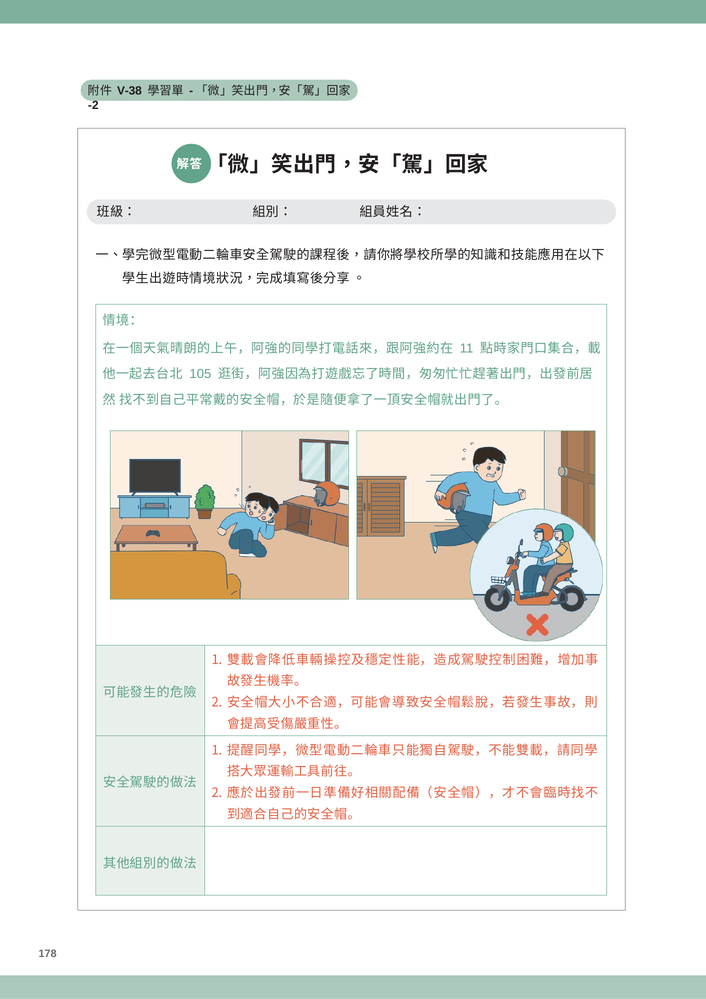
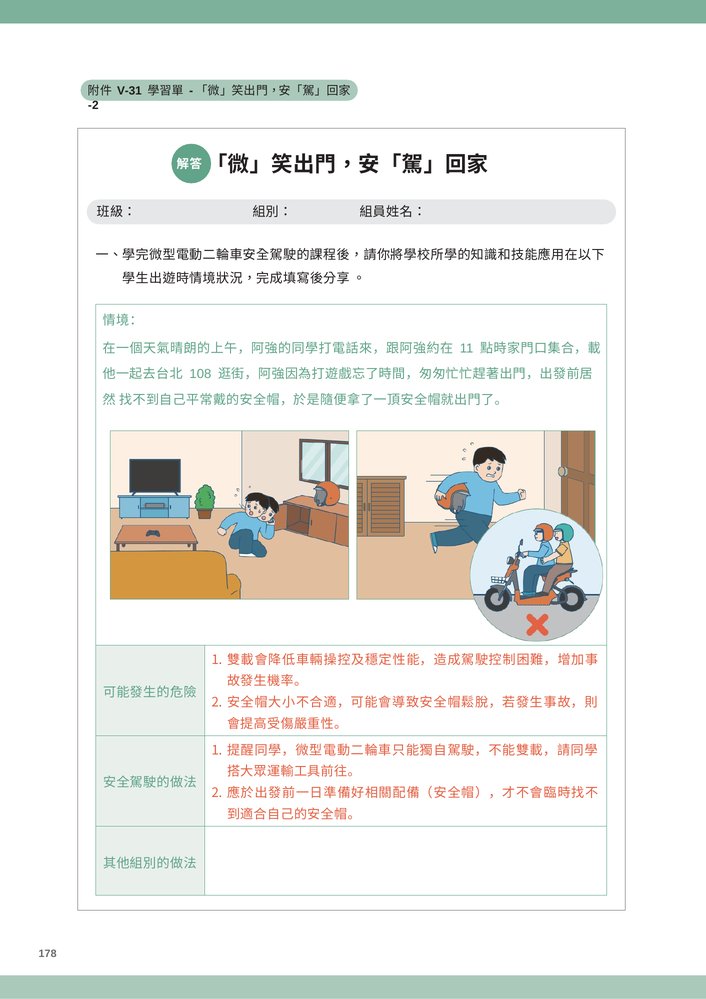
V-38: V-38 -> V-31
105: 105 -> 108
